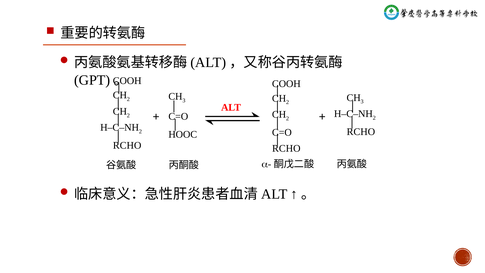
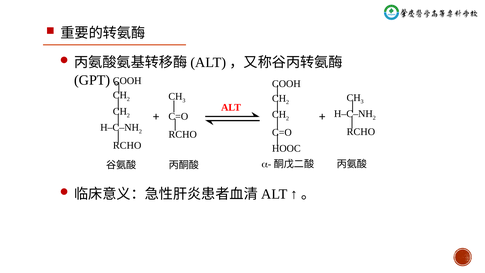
HOOC at (183, 134): HOOC -> RCHO
RCHO at (286, 148): RCHO -> HOOC
